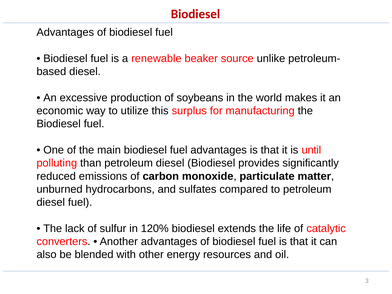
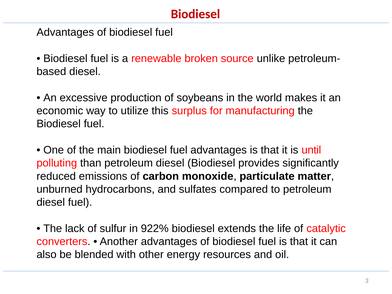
beaker: beaker -> broken
120%: 120% -> 922%
